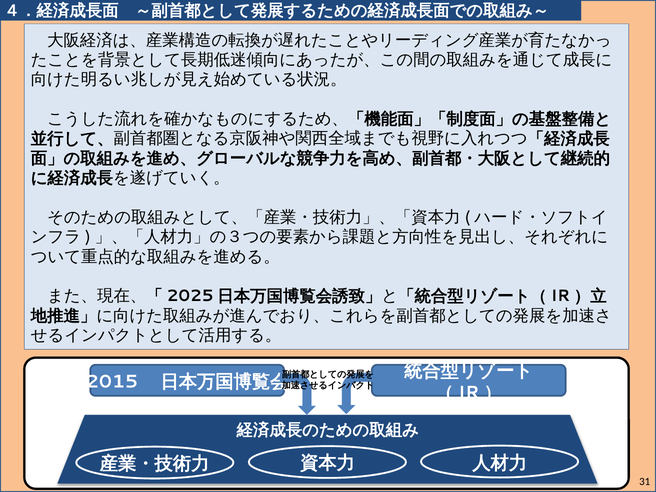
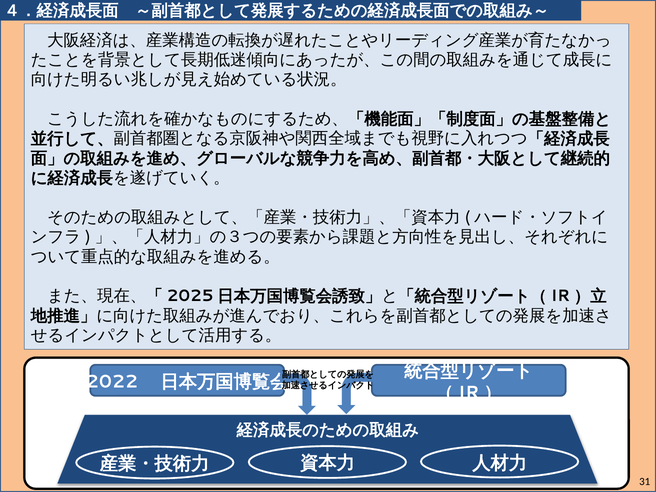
2015: 2015 -> 2022
